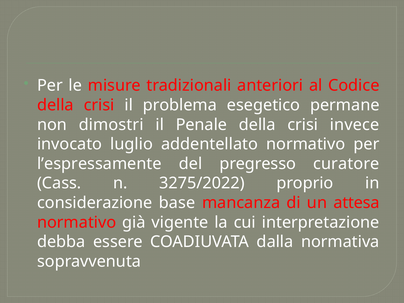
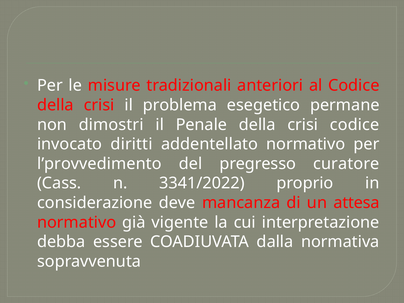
crisi invece: invece -> codice
luglio: luglio -> diritti
l’espressamente: l’espressamente -> l’provvedimento
3275/2022: 3275/2022 -> 3341/2022
base: base -> deve
